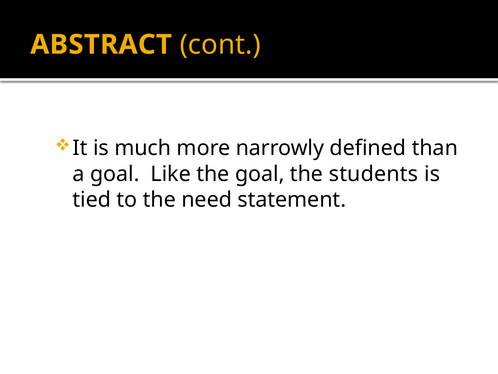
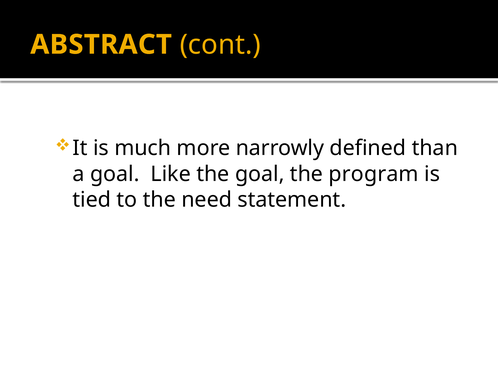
students: students -> program
